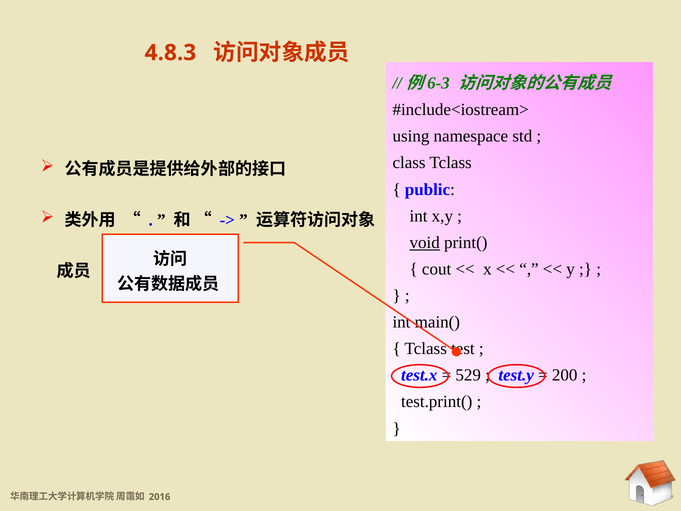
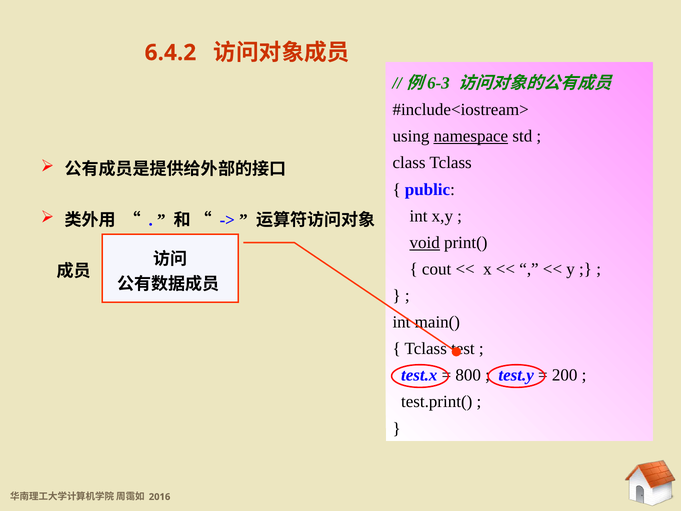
4.8.3: 4.8.3 -> 6.4.2
namespace underline: none -> present
529: 529 -> 800
